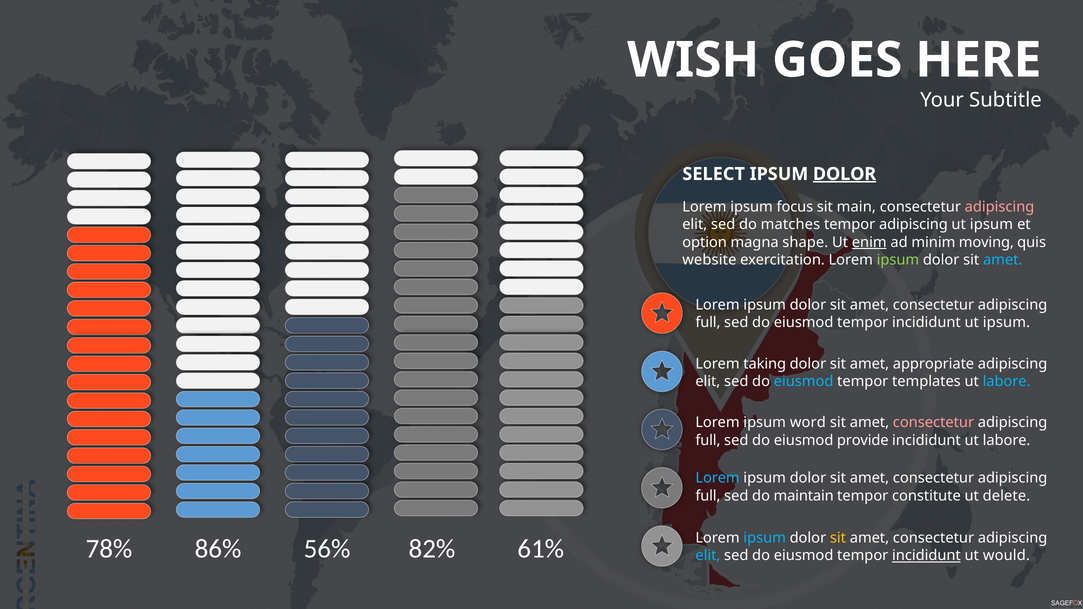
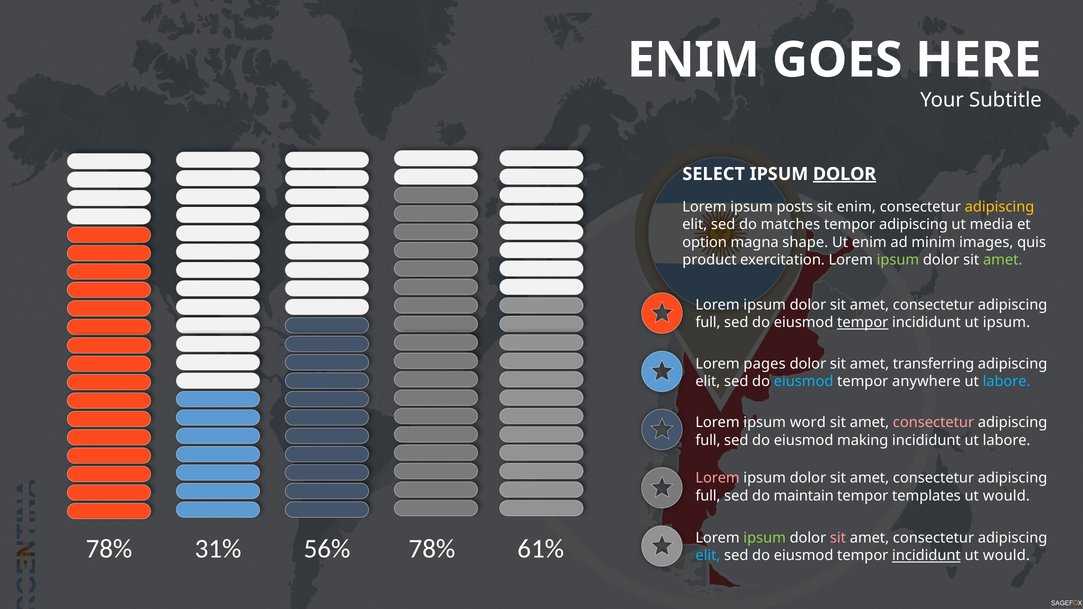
WISH at (693, 60): WISH -> ENIM
focus: focus -> posts
sit main: main -> enim
adipiscing at (1000, 207) colour: pink -> yellow
ipsum at (991, 225): ipsum -> media
enim at (869, 242) underline: present -> none
moving: moving -> images
website: website -> product
amet at (1003, 260) colour: light blue -> light green
tempor at (863, 323) underline: none -> present
taking: taking -> pages
appropriate: appropriate -> transferring
templates: templates -> anywhere
provide: provide -> making
Lorem at (718, 478) colour: light blue -> pink
constitute: constitute -> templates
delete at (1006, 496): delete -> would
ipsum at (765, 538) colour: light blue -> light green
sit at (838, 538) colour: yellow -> pink
86%: 86% -> 31%
56% 82%: 82% -> 78%
